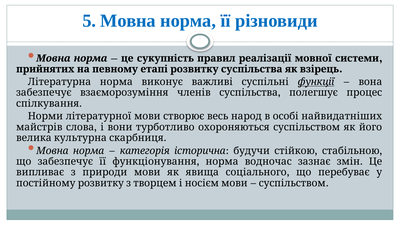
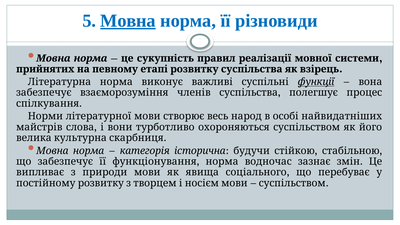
Мовна at (128, 21) underline: none -> present
